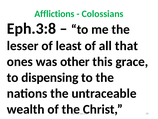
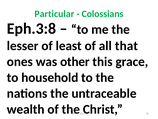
Afflictions: Afflictions -> Particular
dispensing: dispensing -> household
